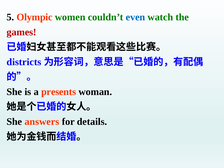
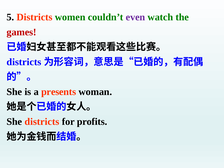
5 Olympic: Olympic -> Districts
even colour: blue -> purple
She answers: answers -> districts
details: details -> profits
